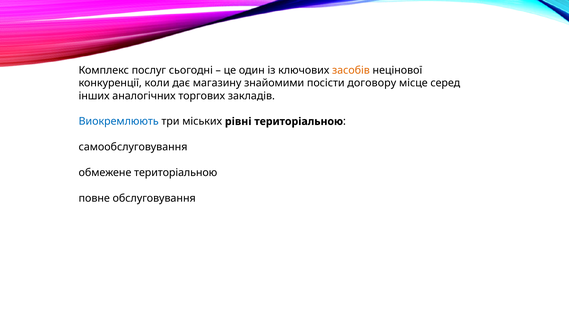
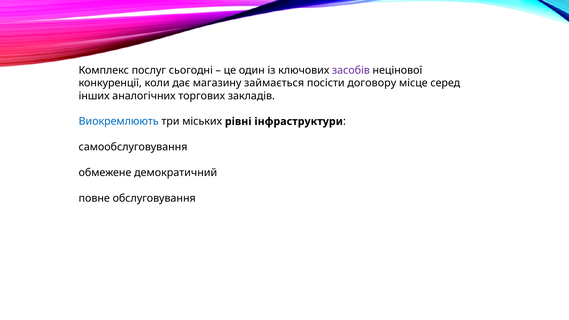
засобів colour: orange -> purple
знайомими: знайомими -> займається
рівні територіальною: територіальною -> інфраструктури
обмежене територіальною: територіальною -> демократичний
